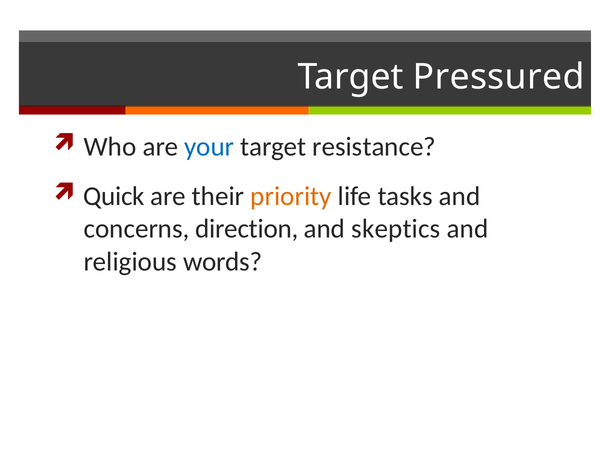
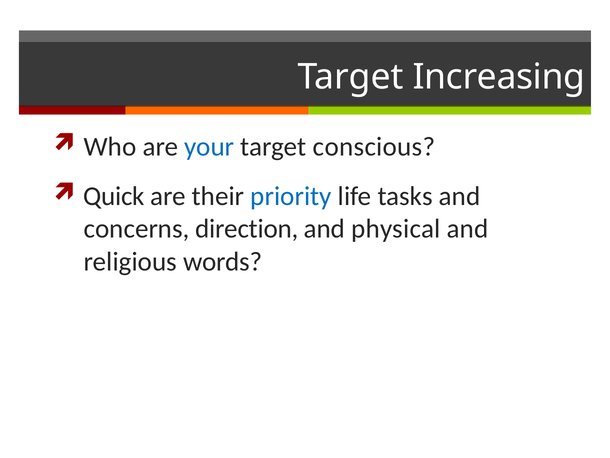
Pressured: Pressured -> Increasing
resistance: resistance -> conscious
priority colour: orange -> blue
skeptics: skeptics -> physical
